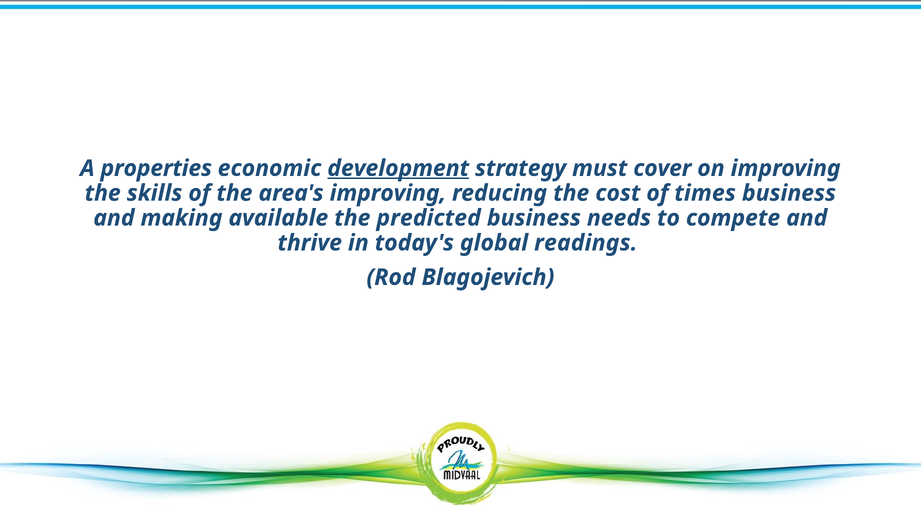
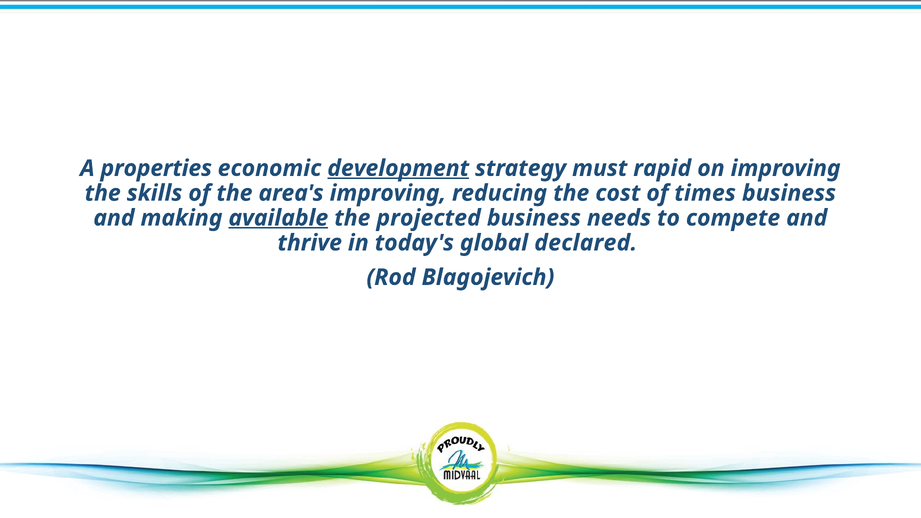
cover: cover -> rapid
available underline: none -> present
predicted: predicted -> projected
readings: readings -> declared
